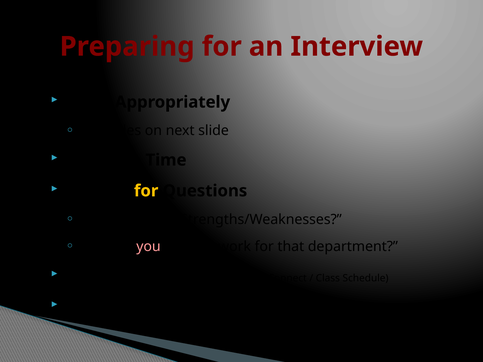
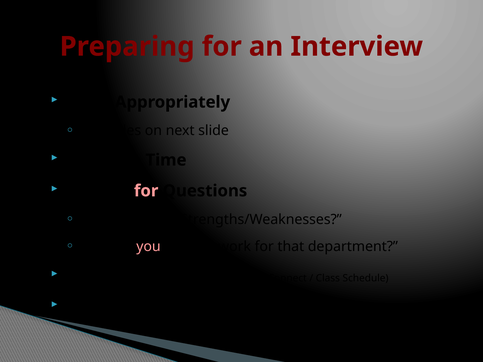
for at (146, 191) colour: yellow -> pink
